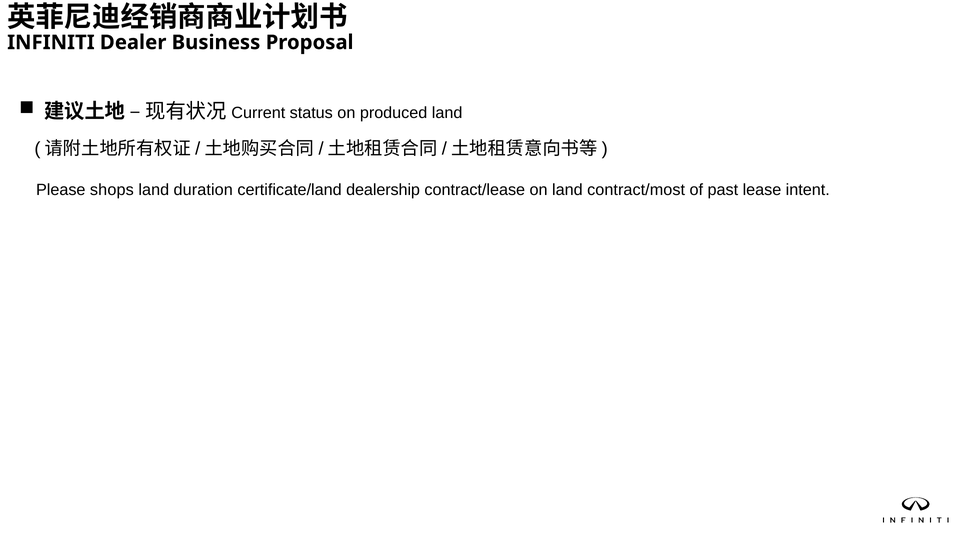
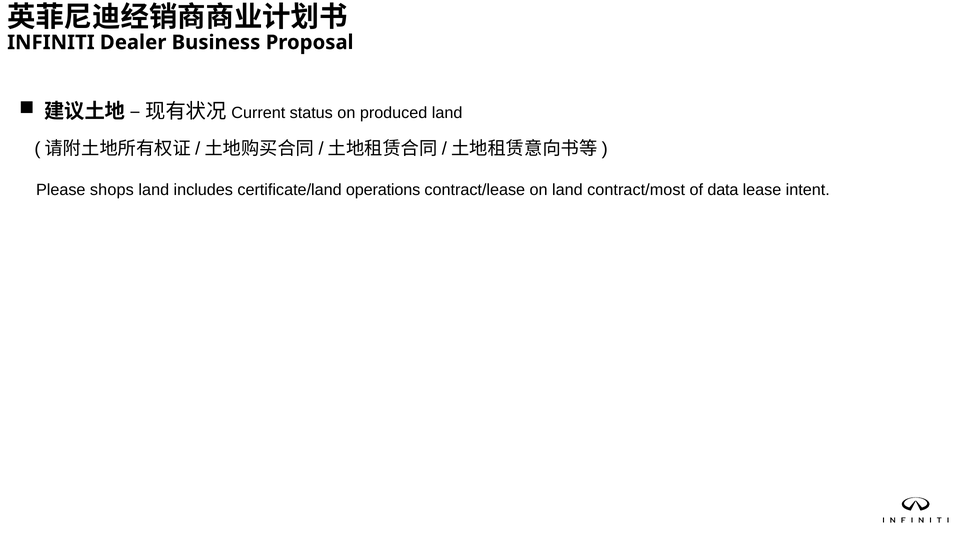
duration: duration -> includes
dealership: dealership -> operations
past: past -> data
